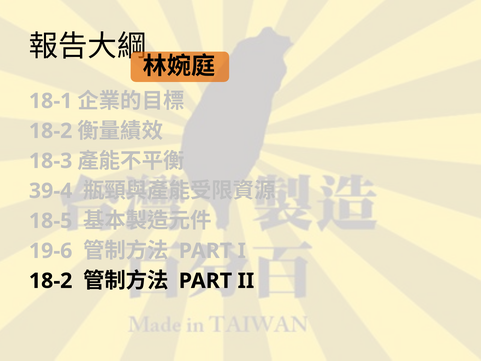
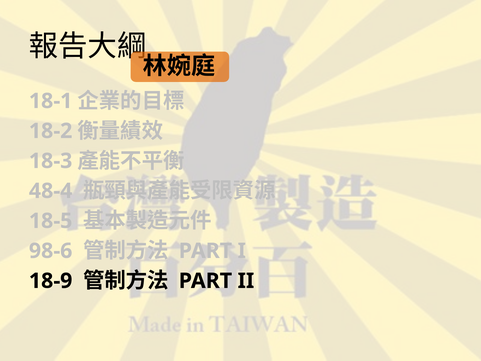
39-4: 39-4 -> 48-4
19-6: 19-6 -> 98-6
18-2 at (51, 281): 18-2 -> 18-9
